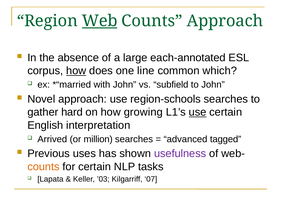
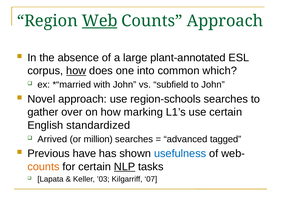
each-annotated: each-annotated -> plant-annotated
line: line -> into
hard: hard -> over
growing: growing -> marking
use at (198, 113) underline: present -> none
interpretation: interpretation -> standardized
uses: uses -> have
usefulness colour: purple -> blue
NLP underline: none -> present
